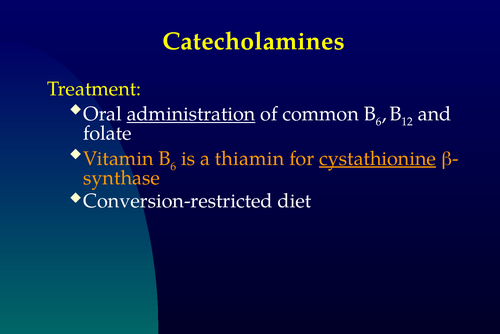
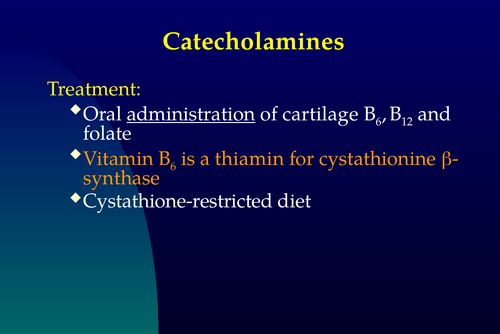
common: common -> cartilage
cystathionine underline: present -> none
Conversion-restricted: Conversion-restricted -> Cystathione-restricted
